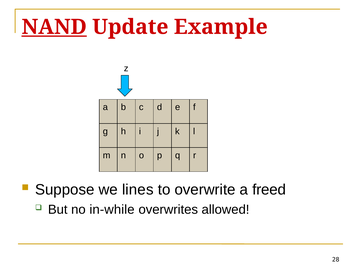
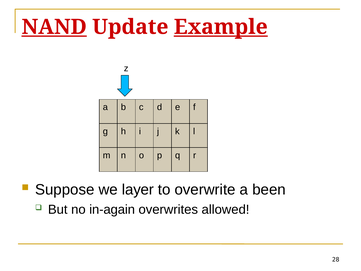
Example underline: none -> present
lines: lines -> layer
freed: freed -> been
in-while: in-while -> in-again
